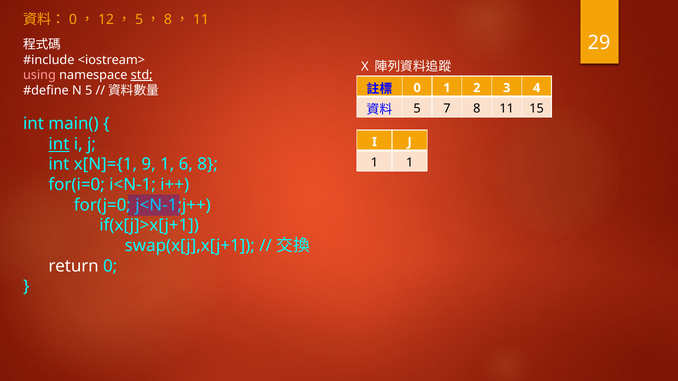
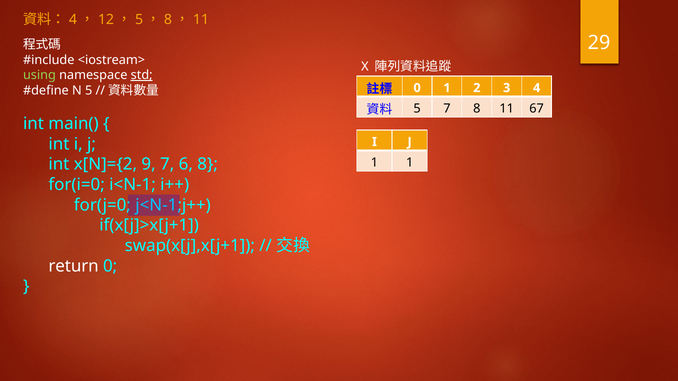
0 at (73, 20): 0 -> 4
using colour: pink -> light green
15: 15 -> 67
int at (59, 144) underline: present -> none
x[N]={1: x[N]={1 -> x[N]={2
9 1: 1 -> 7
